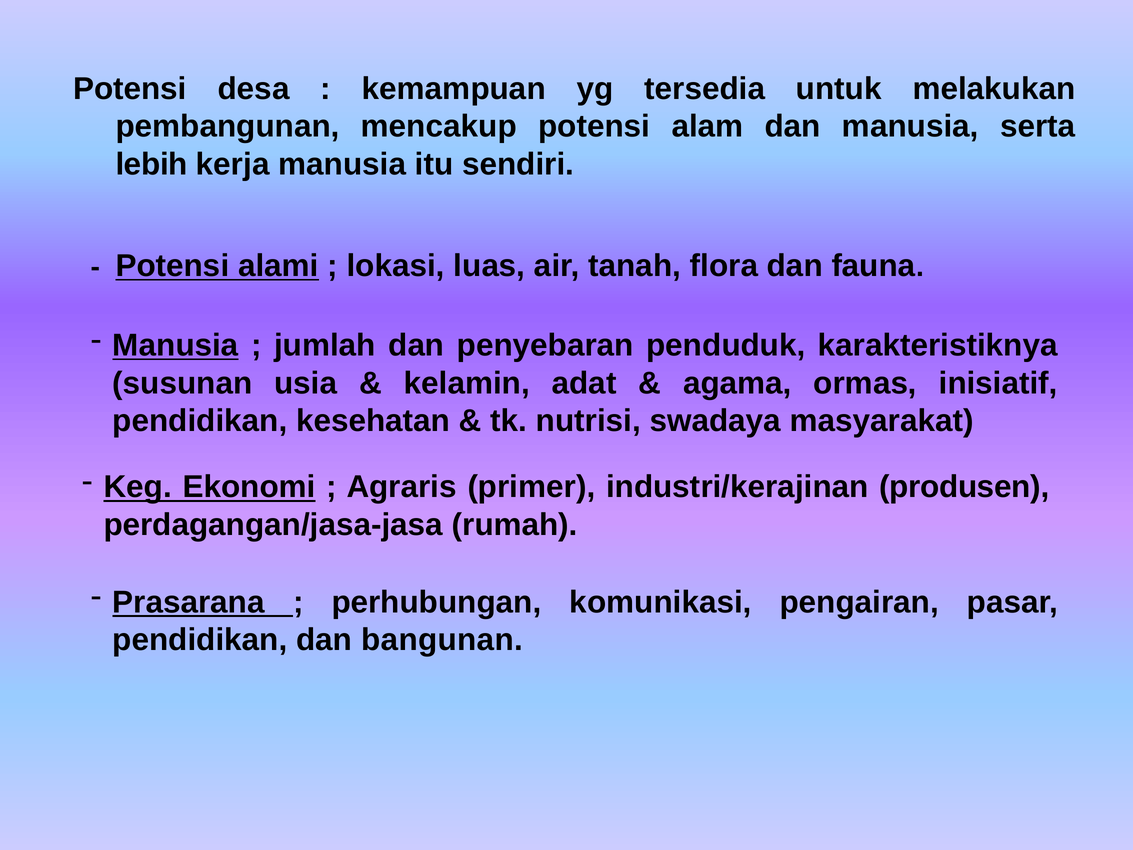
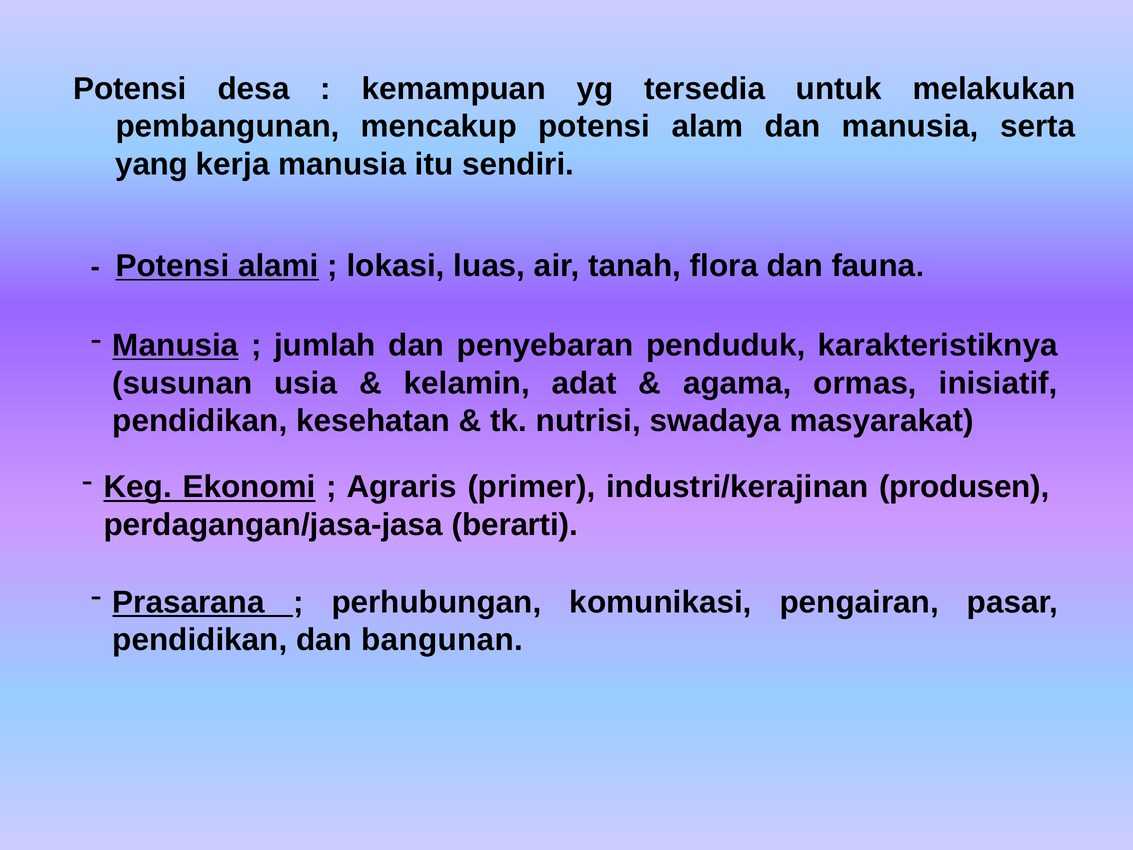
lebih: lebih -> yang
rumah: rumah -> berarti
